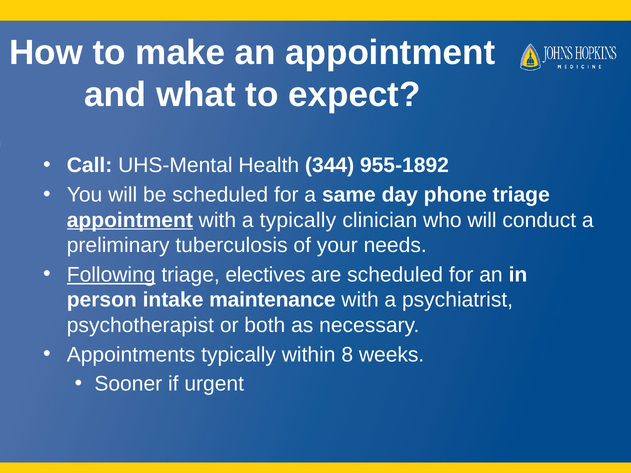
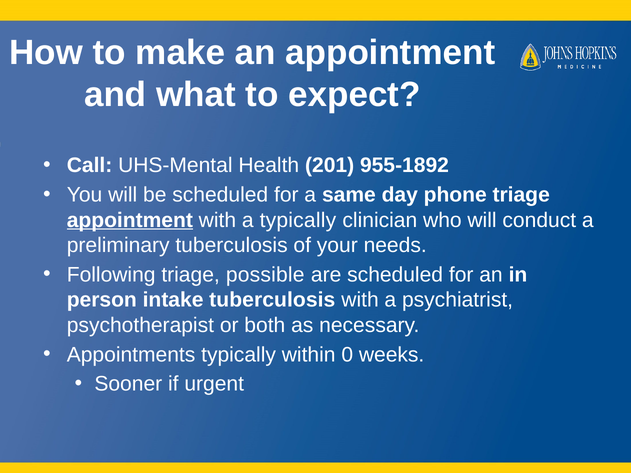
344: 344 -> 201
Following underline: present -> none
electives: electives -> possible
intake maintenance: maintenance -> tuberculosis
8: 8 -> 0
